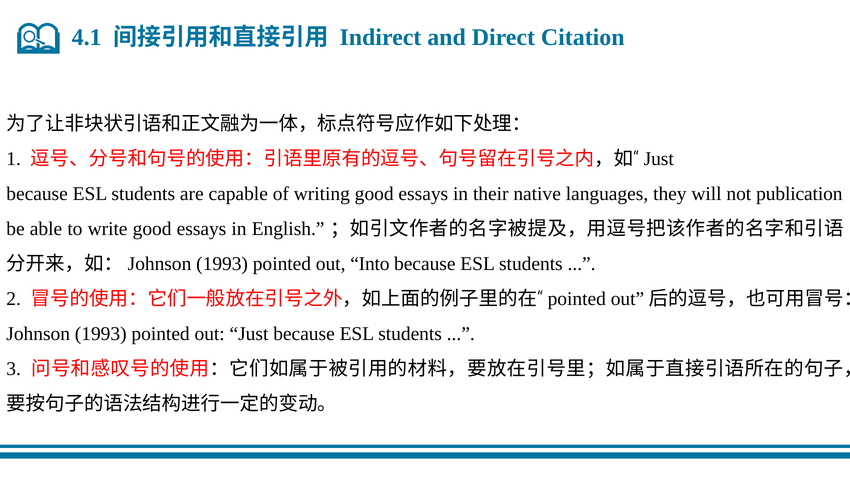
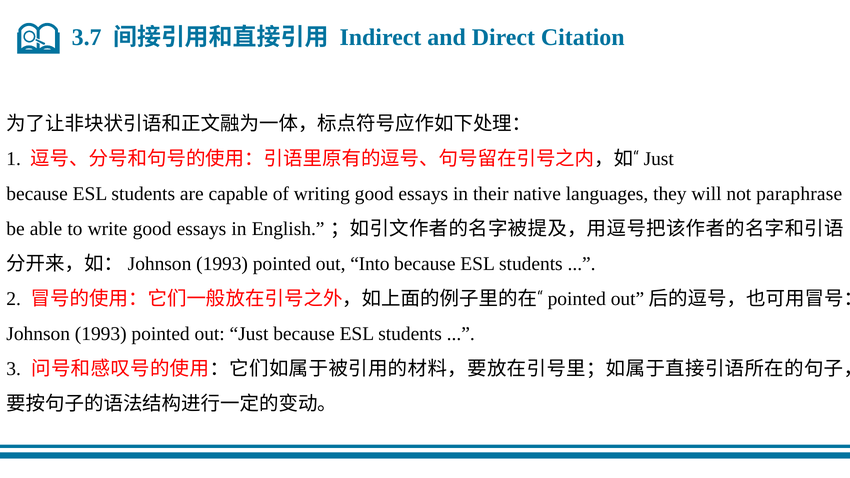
4.1: 4.1 -> 3.7
publication: publication -> paraphrase
